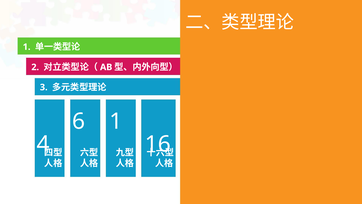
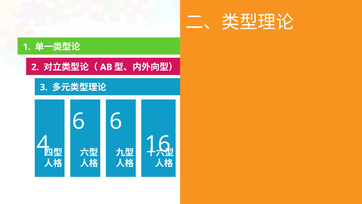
6 1: 1 -> 6
